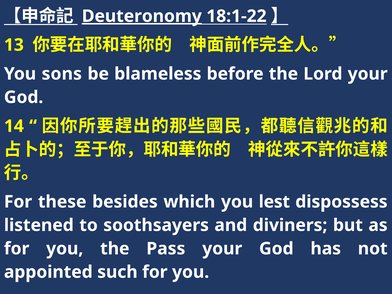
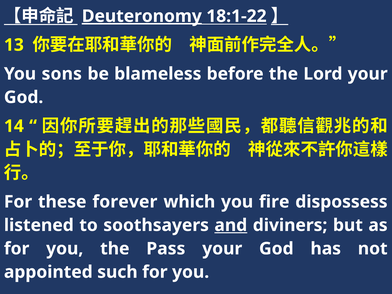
besides: besides -> forever
lest: lest -> fire
and underline: none -> present
